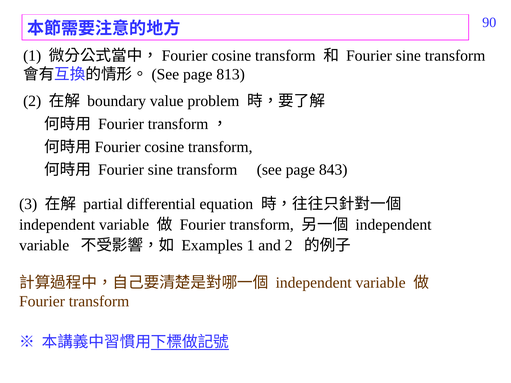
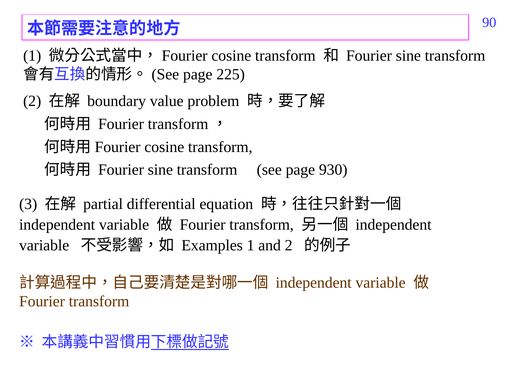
813: 813 -> 225
843: 843 -> 930
